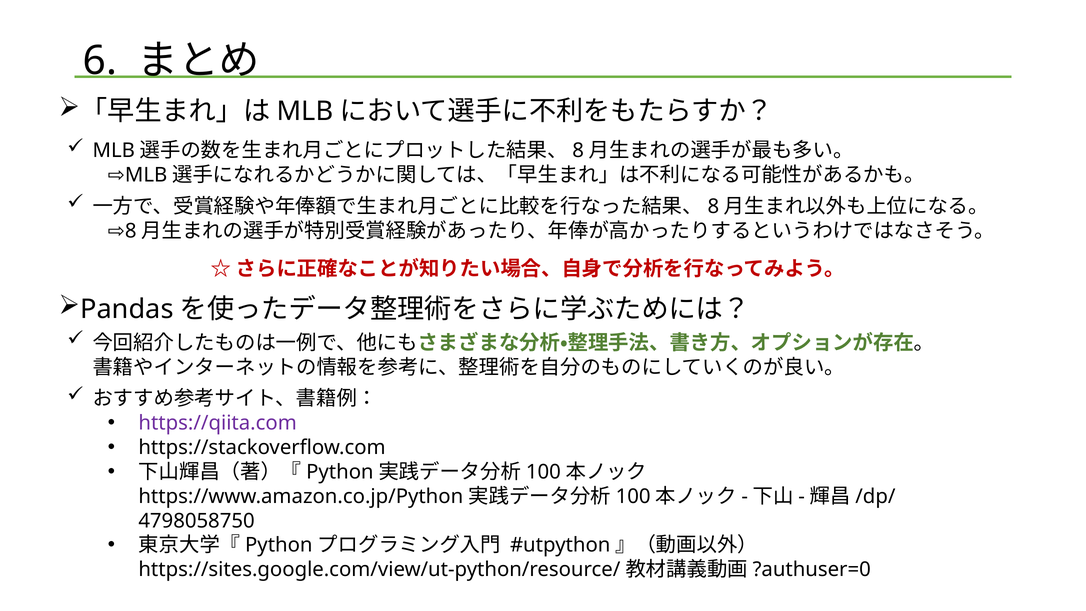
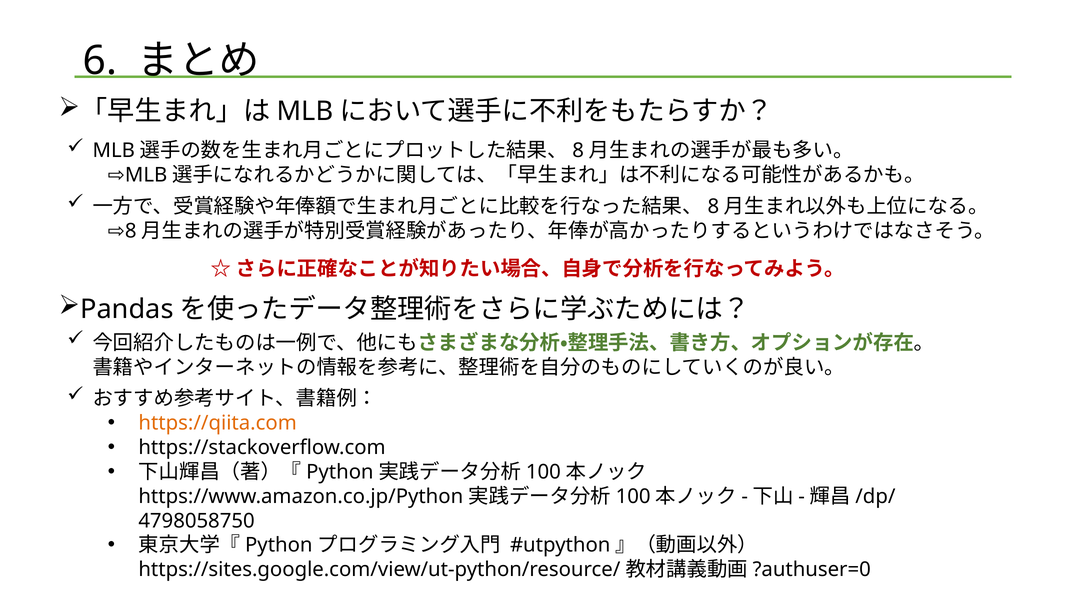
https://qiita.com colour: purple -> orange
